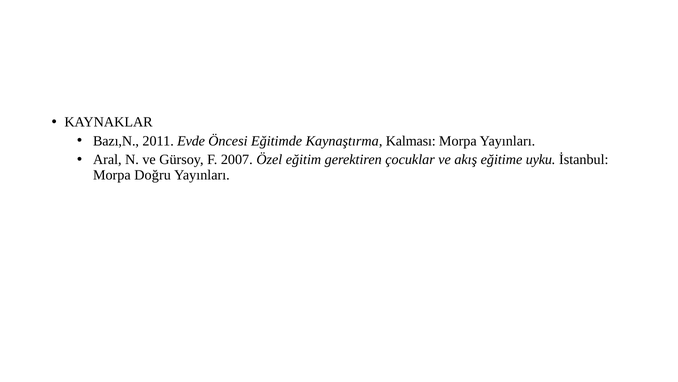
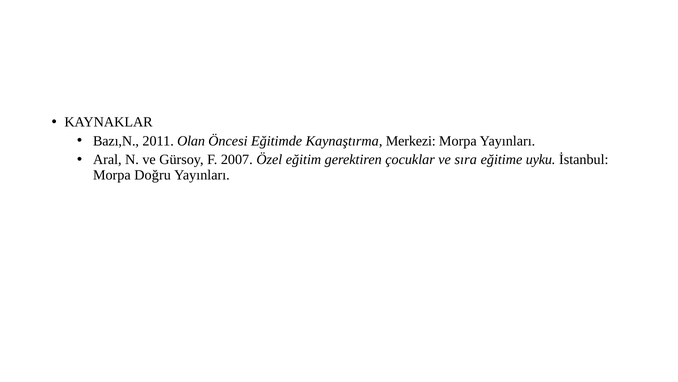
Evde: Evde -> Olan
Kalması: Kalması -> Merkezi
akış: akış -> sıra
